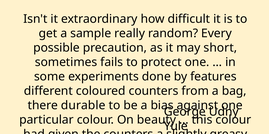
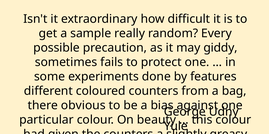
short: short -> giddy
durable: durable -> obvious
